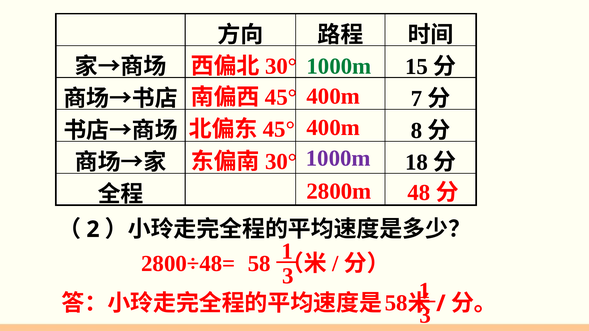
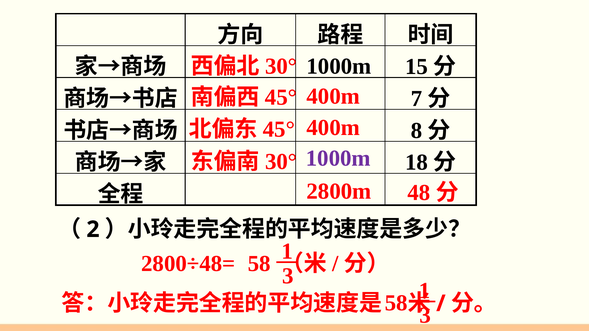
1000m at (339, 66) colour: green -> black
